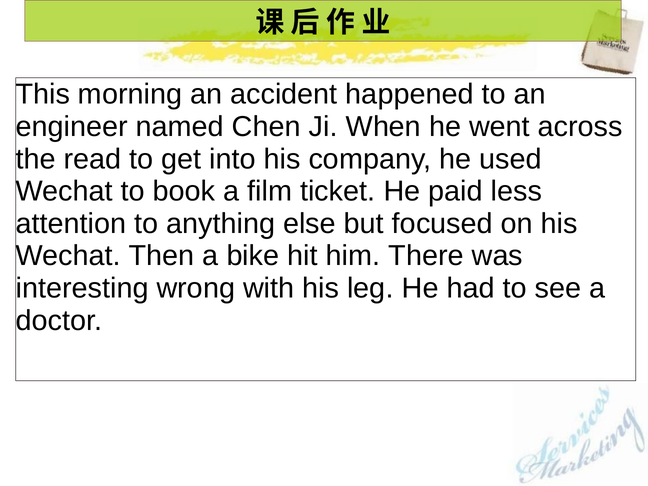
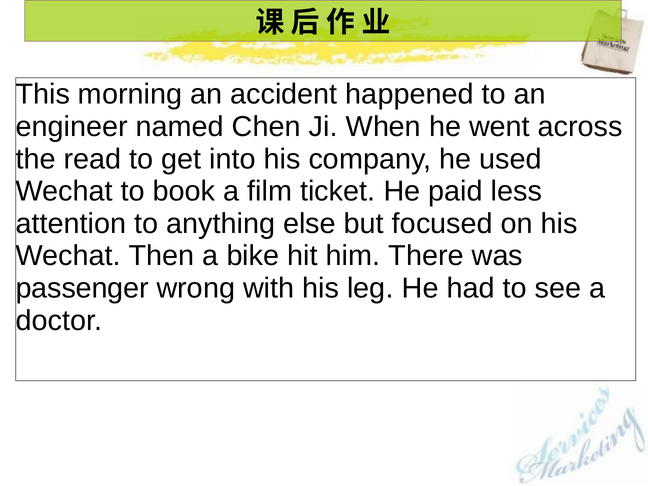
interesting: interesting -> passenger
